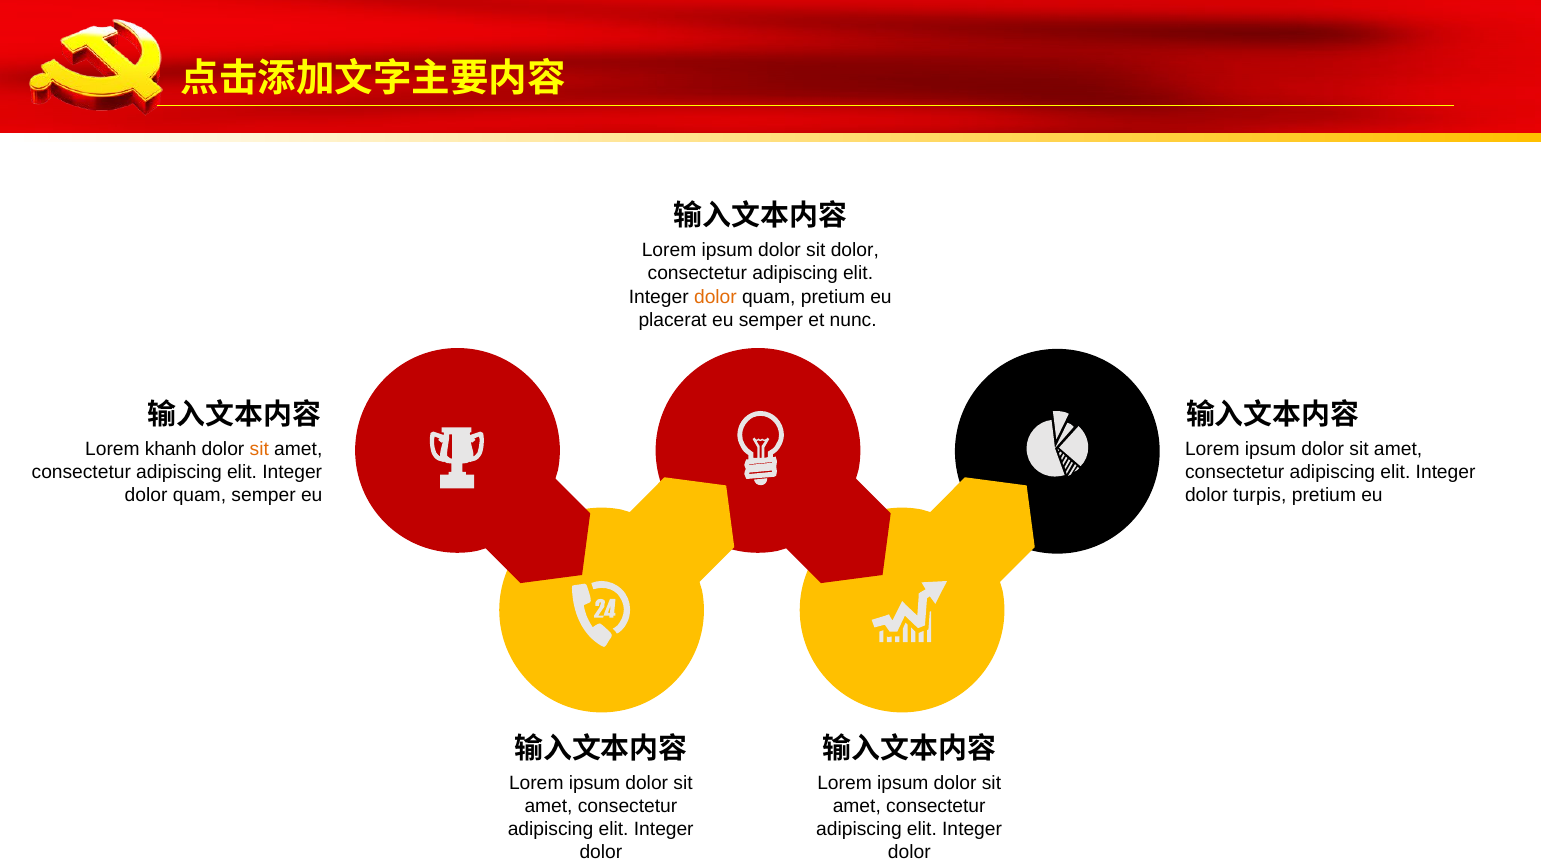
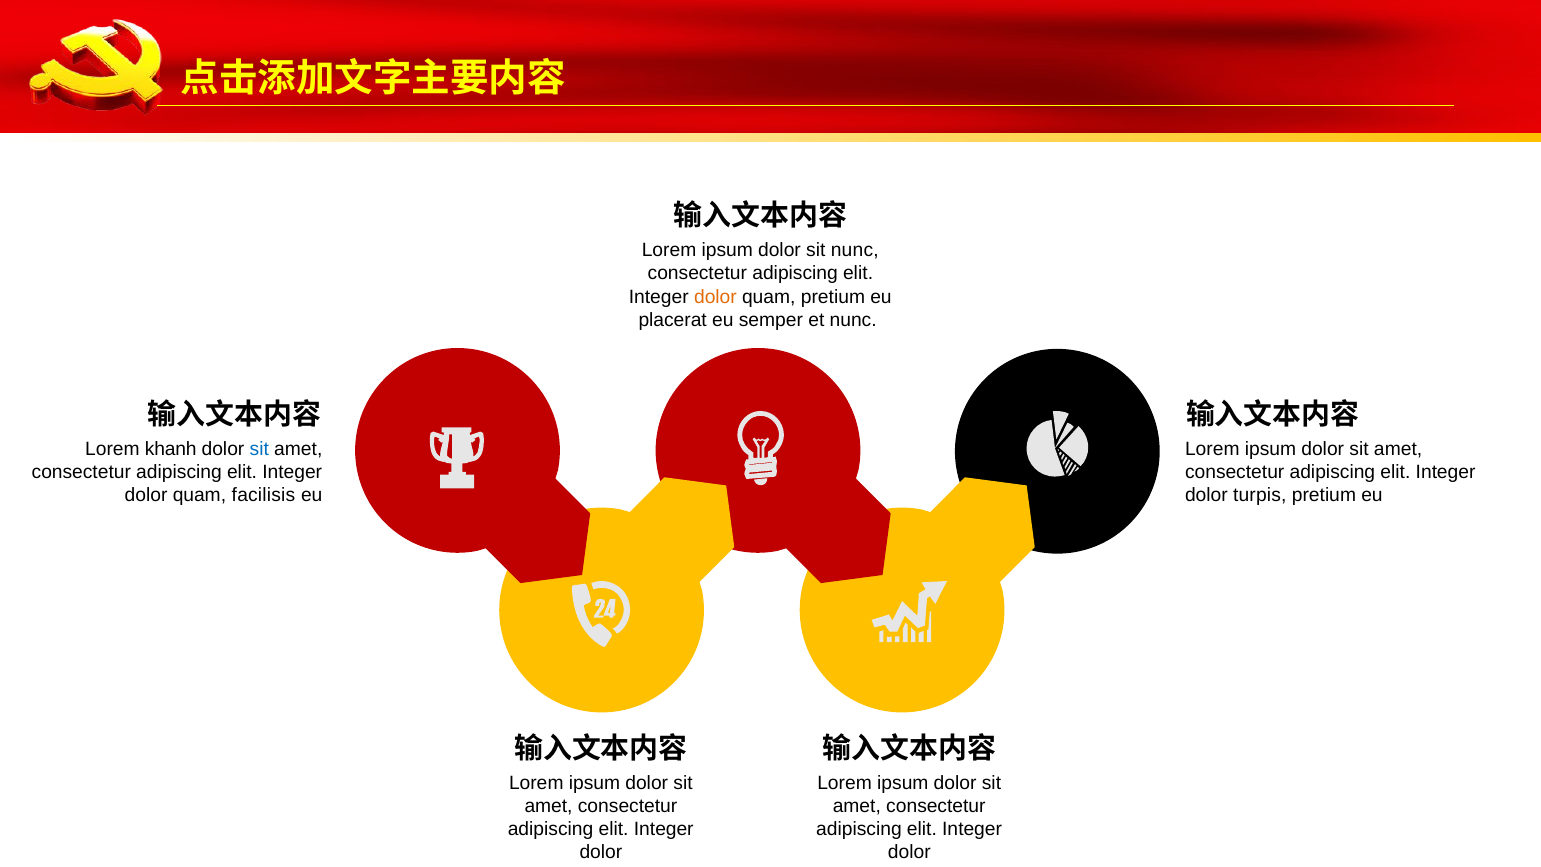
sit dolor: dolor -> nunc
sit at (259, 449) colour: orange -> blue
quam semper: semper -> facilisis
